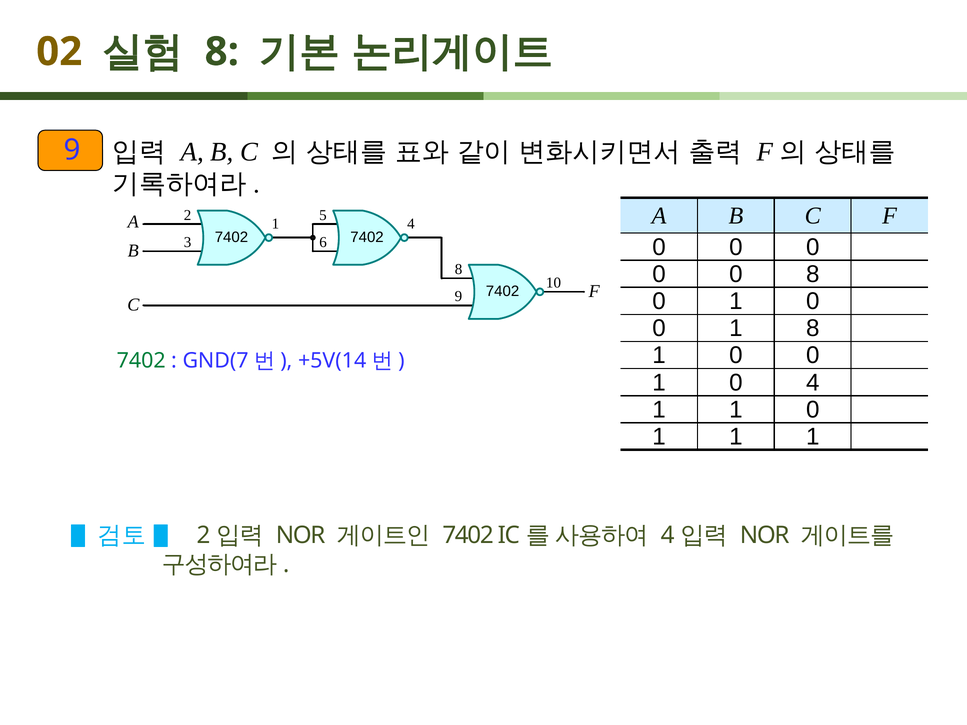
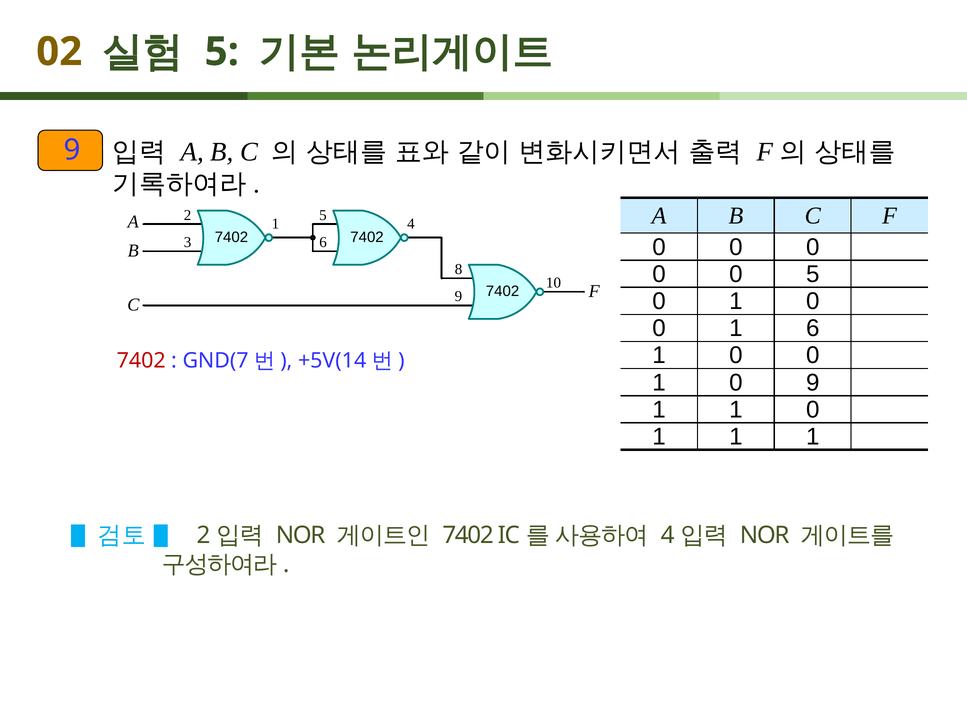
8 at (222, 52): 8 -> 5
0 8: 8 -> 5
1 8: 8 -> 6
7402 at (141, 361) colour: green -> red
0 4: 4 -> 9
